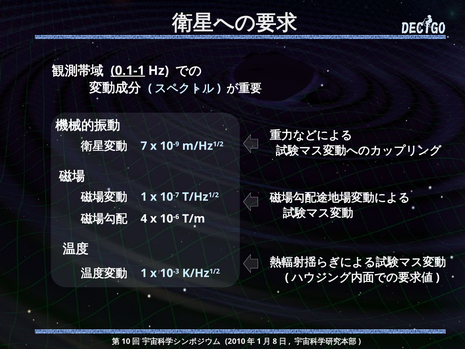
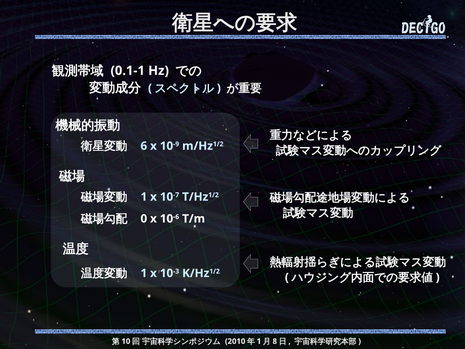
0.1-1 underline: present -> none
7: 7 -> 6
4: 4 -> 0
